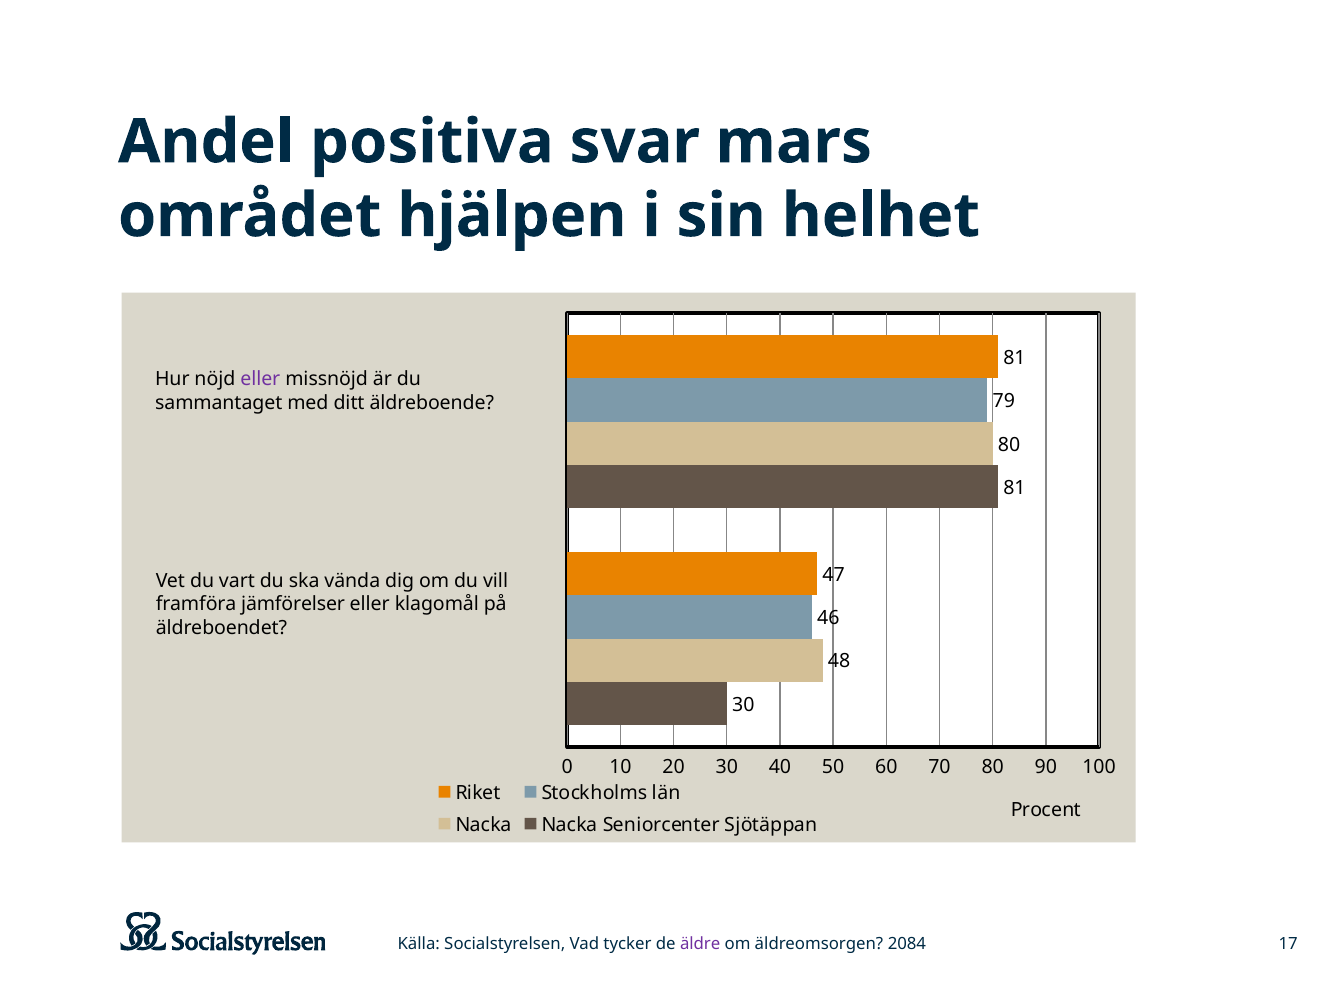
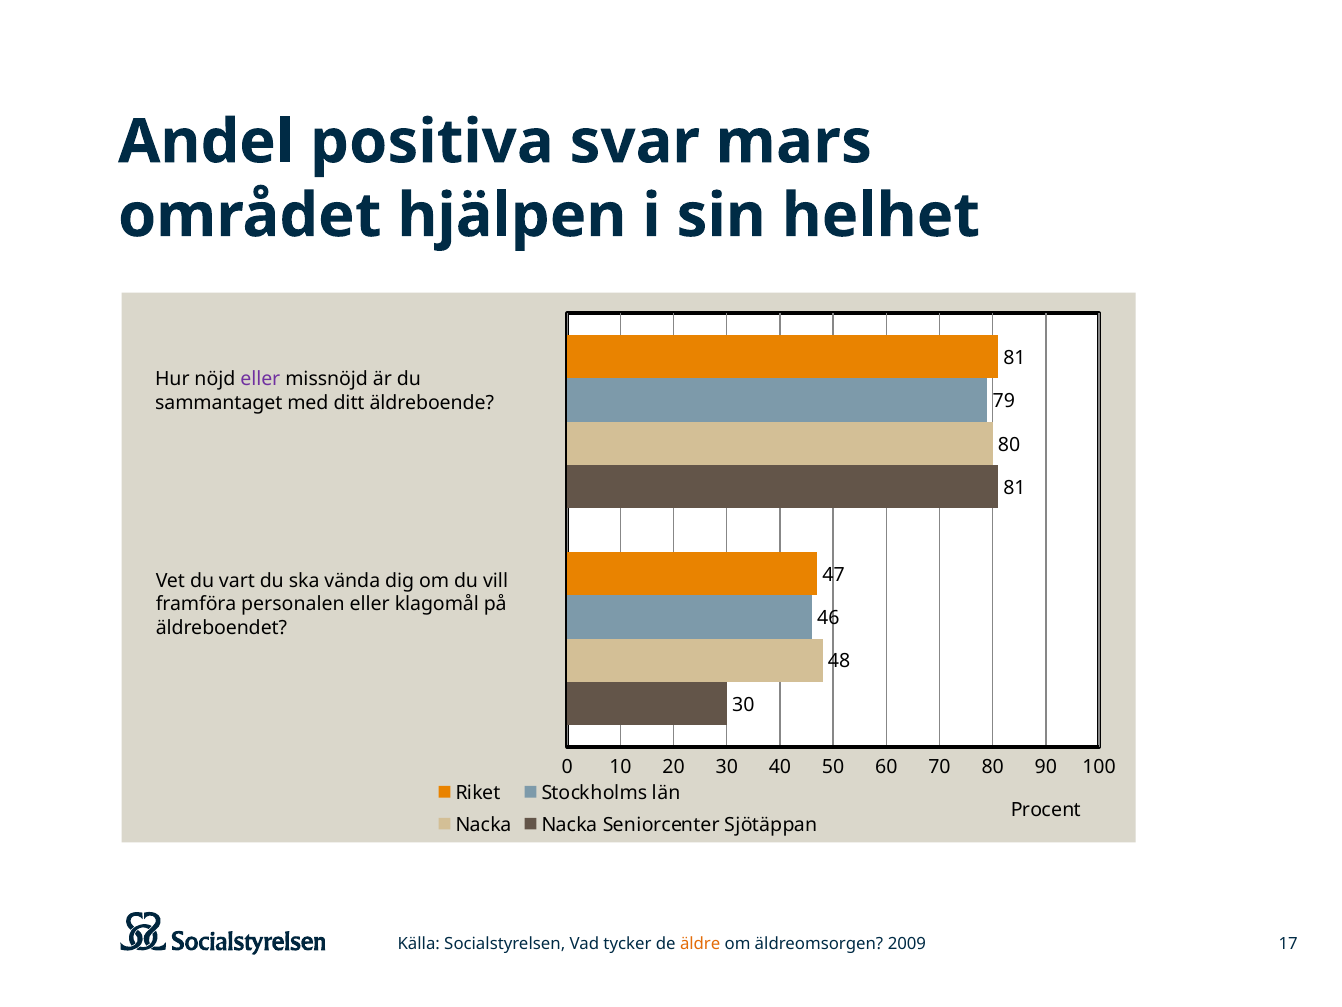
jämförelser: jämförelser -> personalen
äldre colour: purple -> orange
2084: 2084 -> 2009
